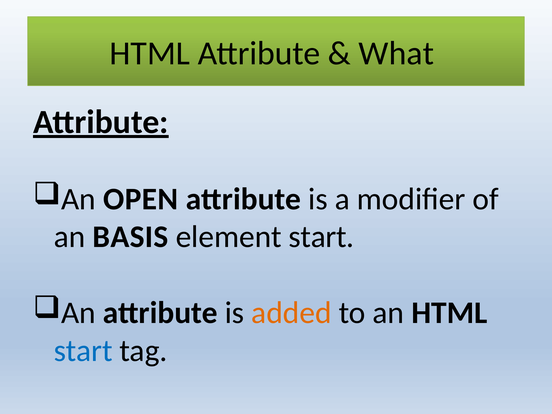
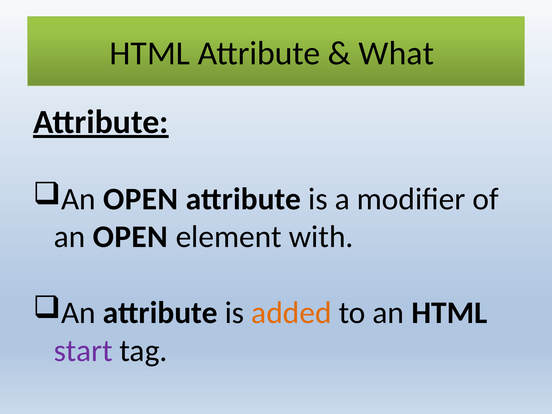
BASIS at (130, 237): BASIS -> OPEN
element start: start -> with
start at (83, 351) colour: blue -> purple
